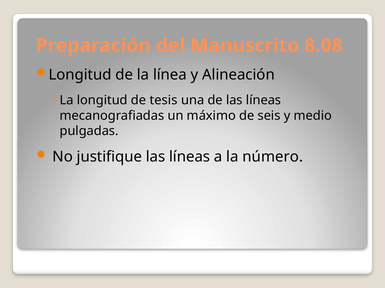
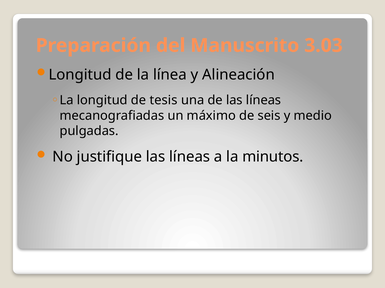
8.08: 8.08 -> 3.03
número: número -> minutos
